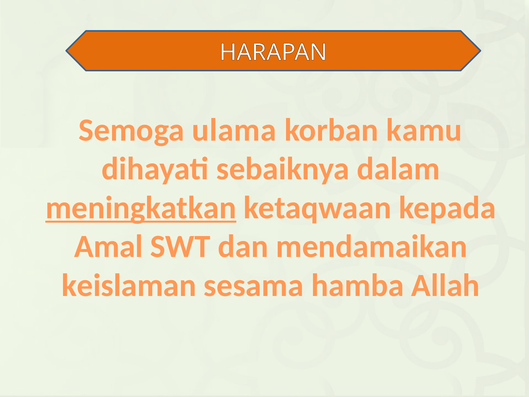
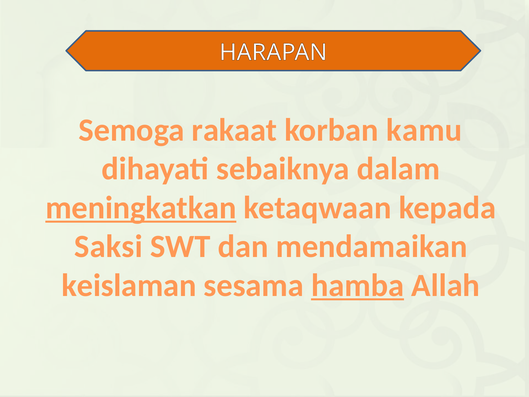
ulama: ulama -> rakaat
Amal: Amal -> Saksi
hamba underline: none -> present
